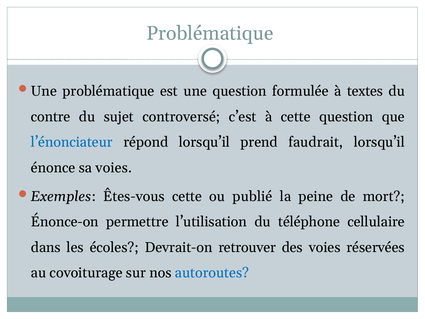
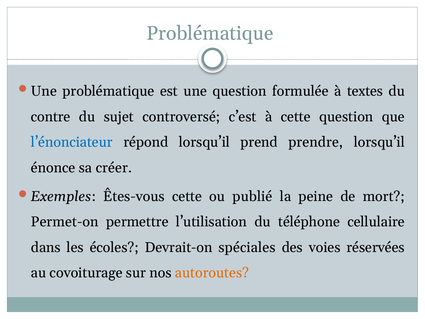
faudrait: faudrait -> prendre
sa voies: voies -> créer
Énonce-on: Énonce-on -> Permet-on
retrouver: retrouver -> spéciales
autoroutes colour: blue -> orange
